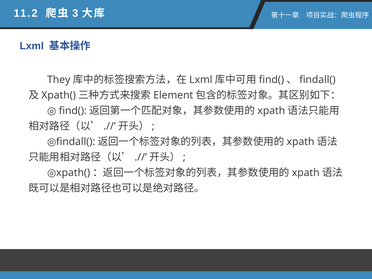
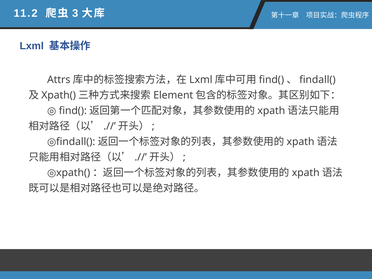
They: They -> Attrs
